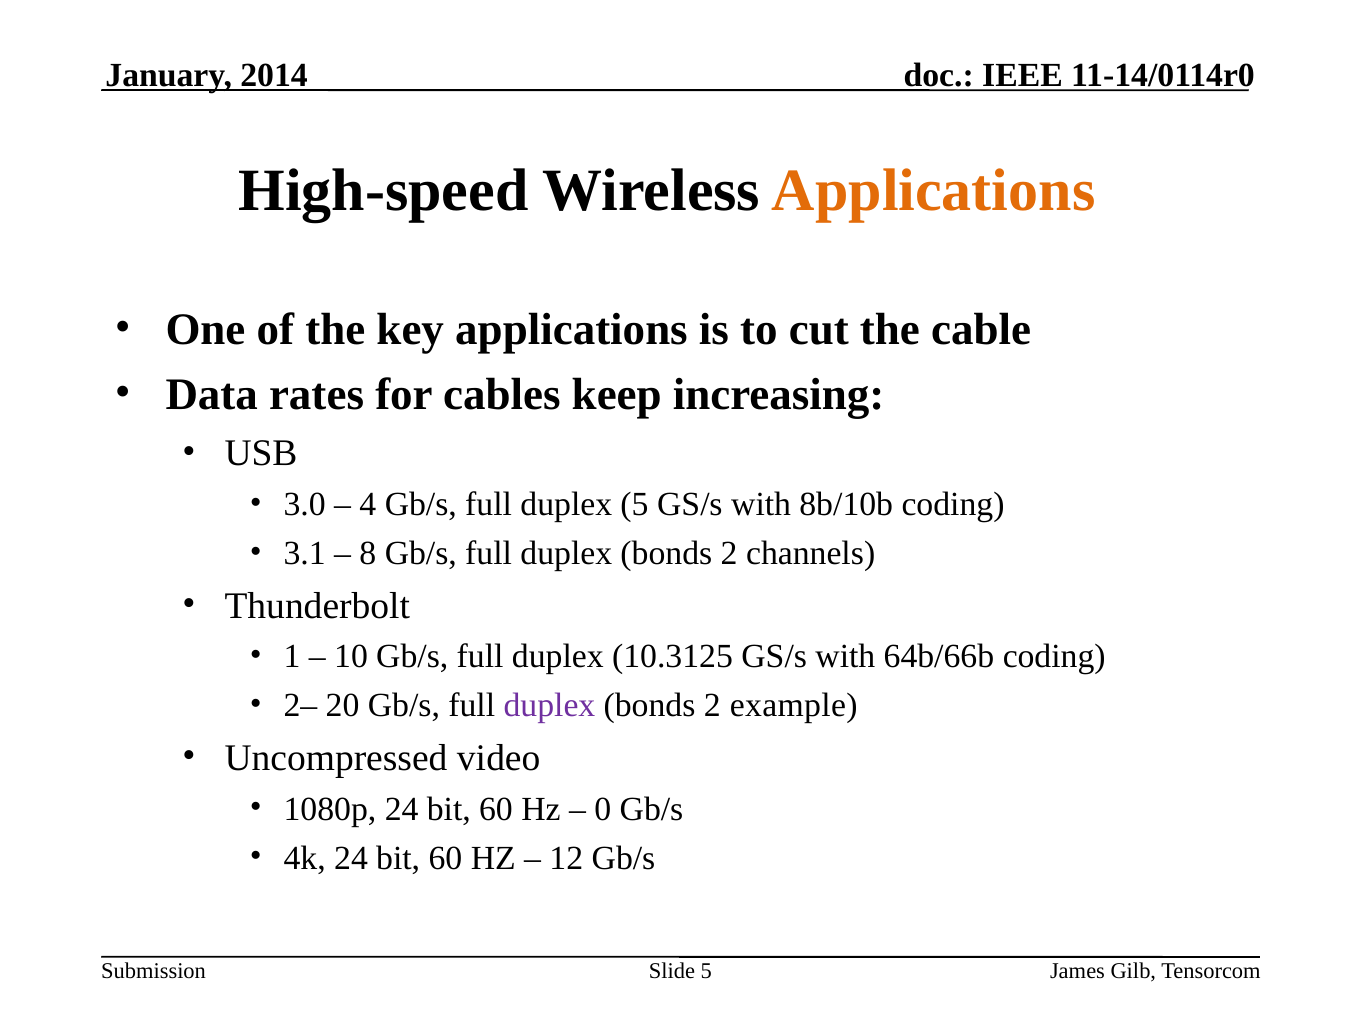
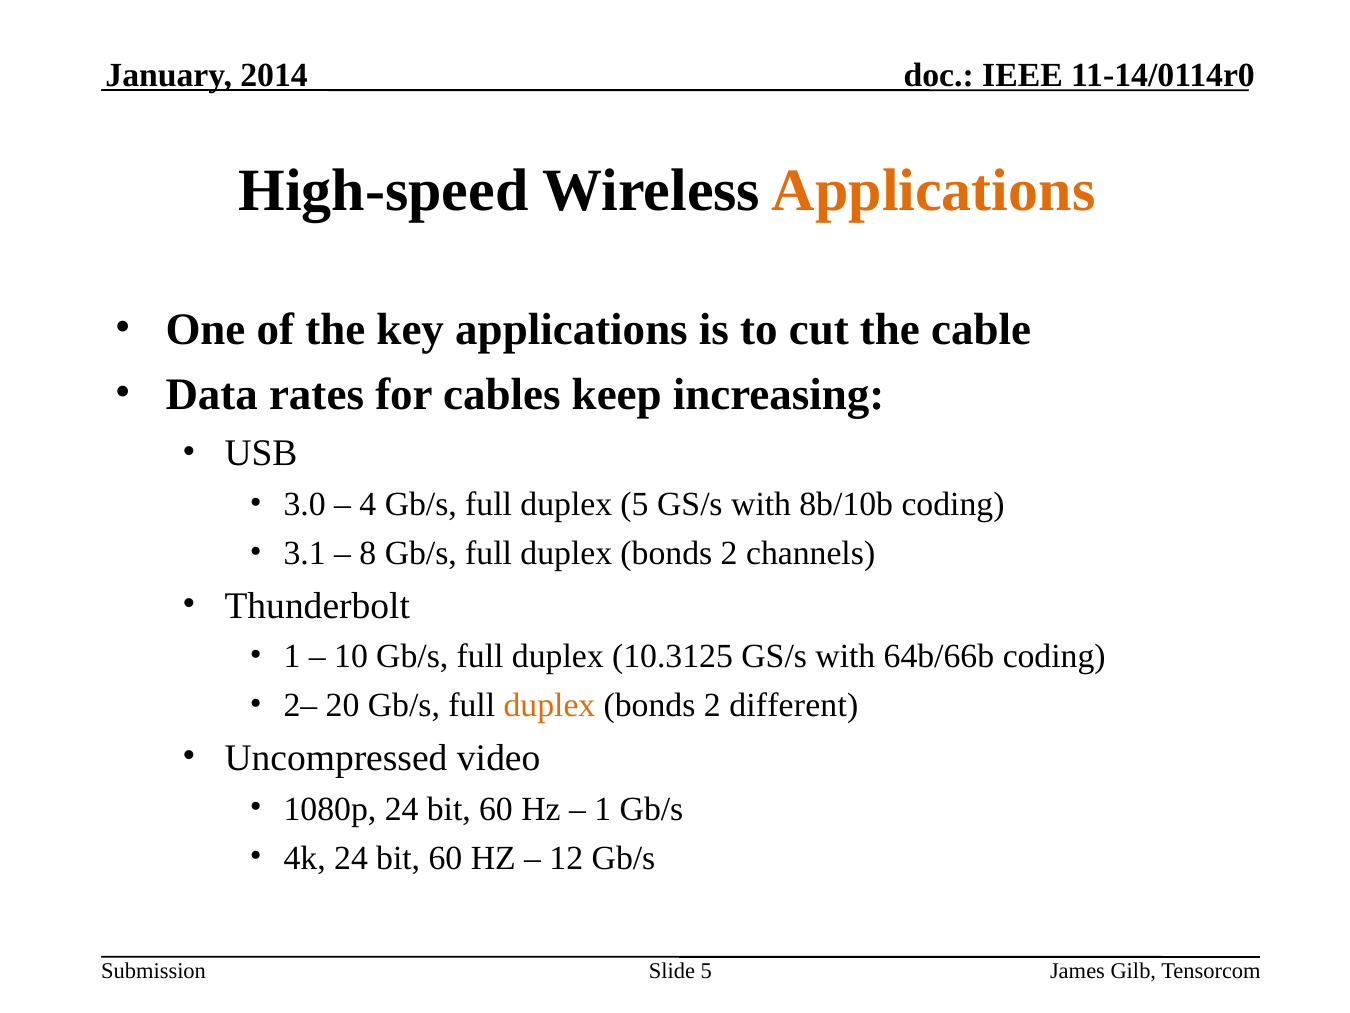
duplex at (549, 705) colour: purple -> orange
example: example -> different
0 at (603, 809): 0 -> 1
